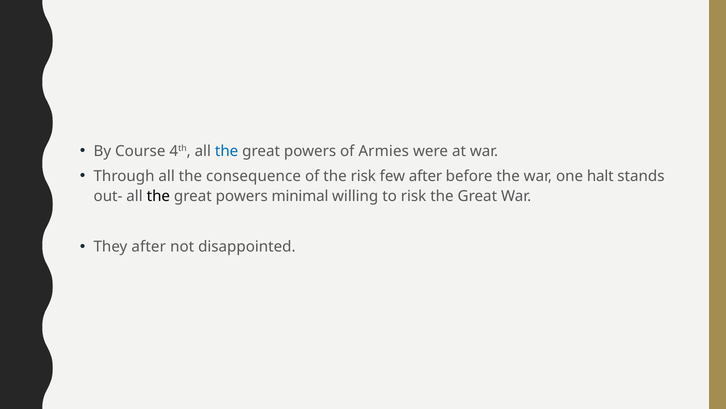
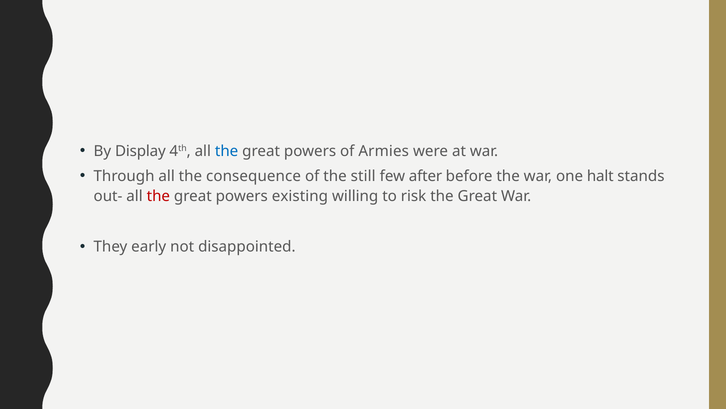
Course: Course -> Display
the risk: risk -> still
the at (158, 196) colour: black -> red
minimal: minimal -> existing
They after: after -> early
